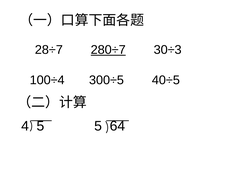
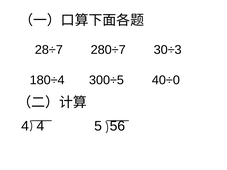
280÷7 underline: present -> none
100÷4: 100÷4 -> 180÷4
40÷5: 40÷5 -> 40÷0
4 5: 5 -> 4
64: 64 -> 56
